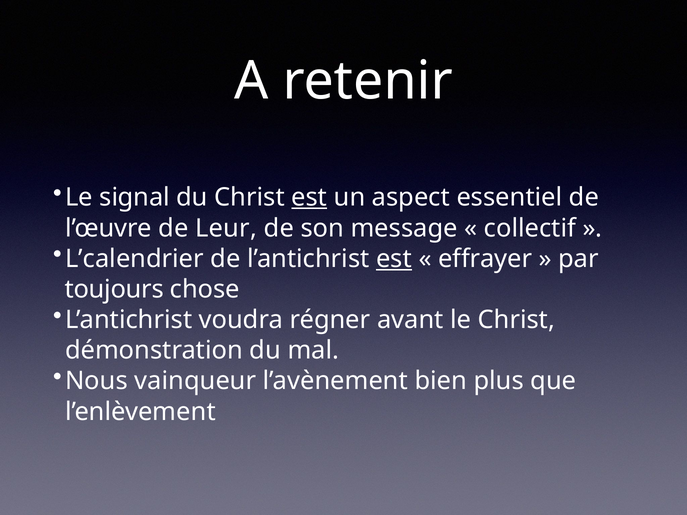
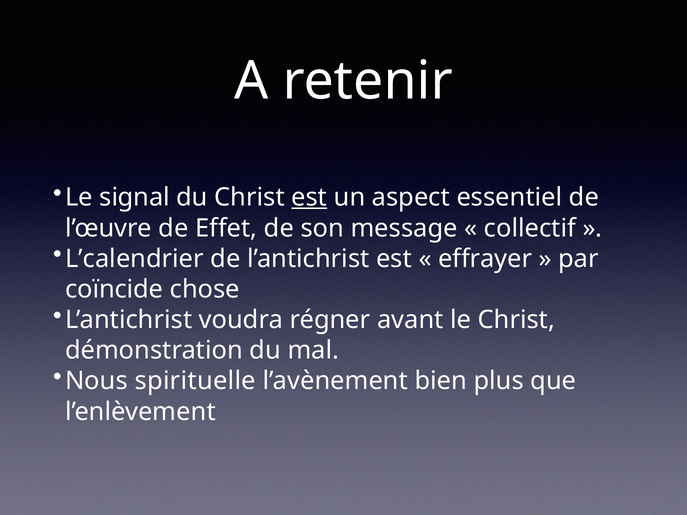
Leur: Leur -> Effet
est at (394, 259) underline: present -> none
toujours: toujours -> coïncide
vainqueur: vainqueur -> spirituelle
